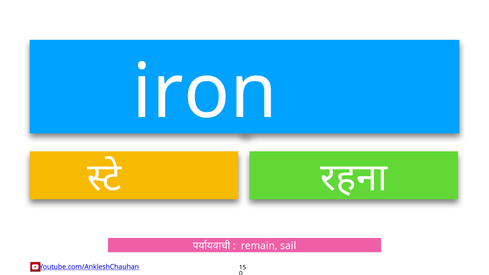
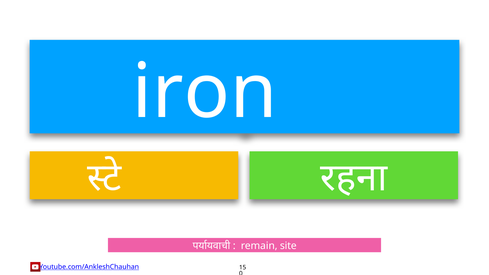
sail: sail -> site
